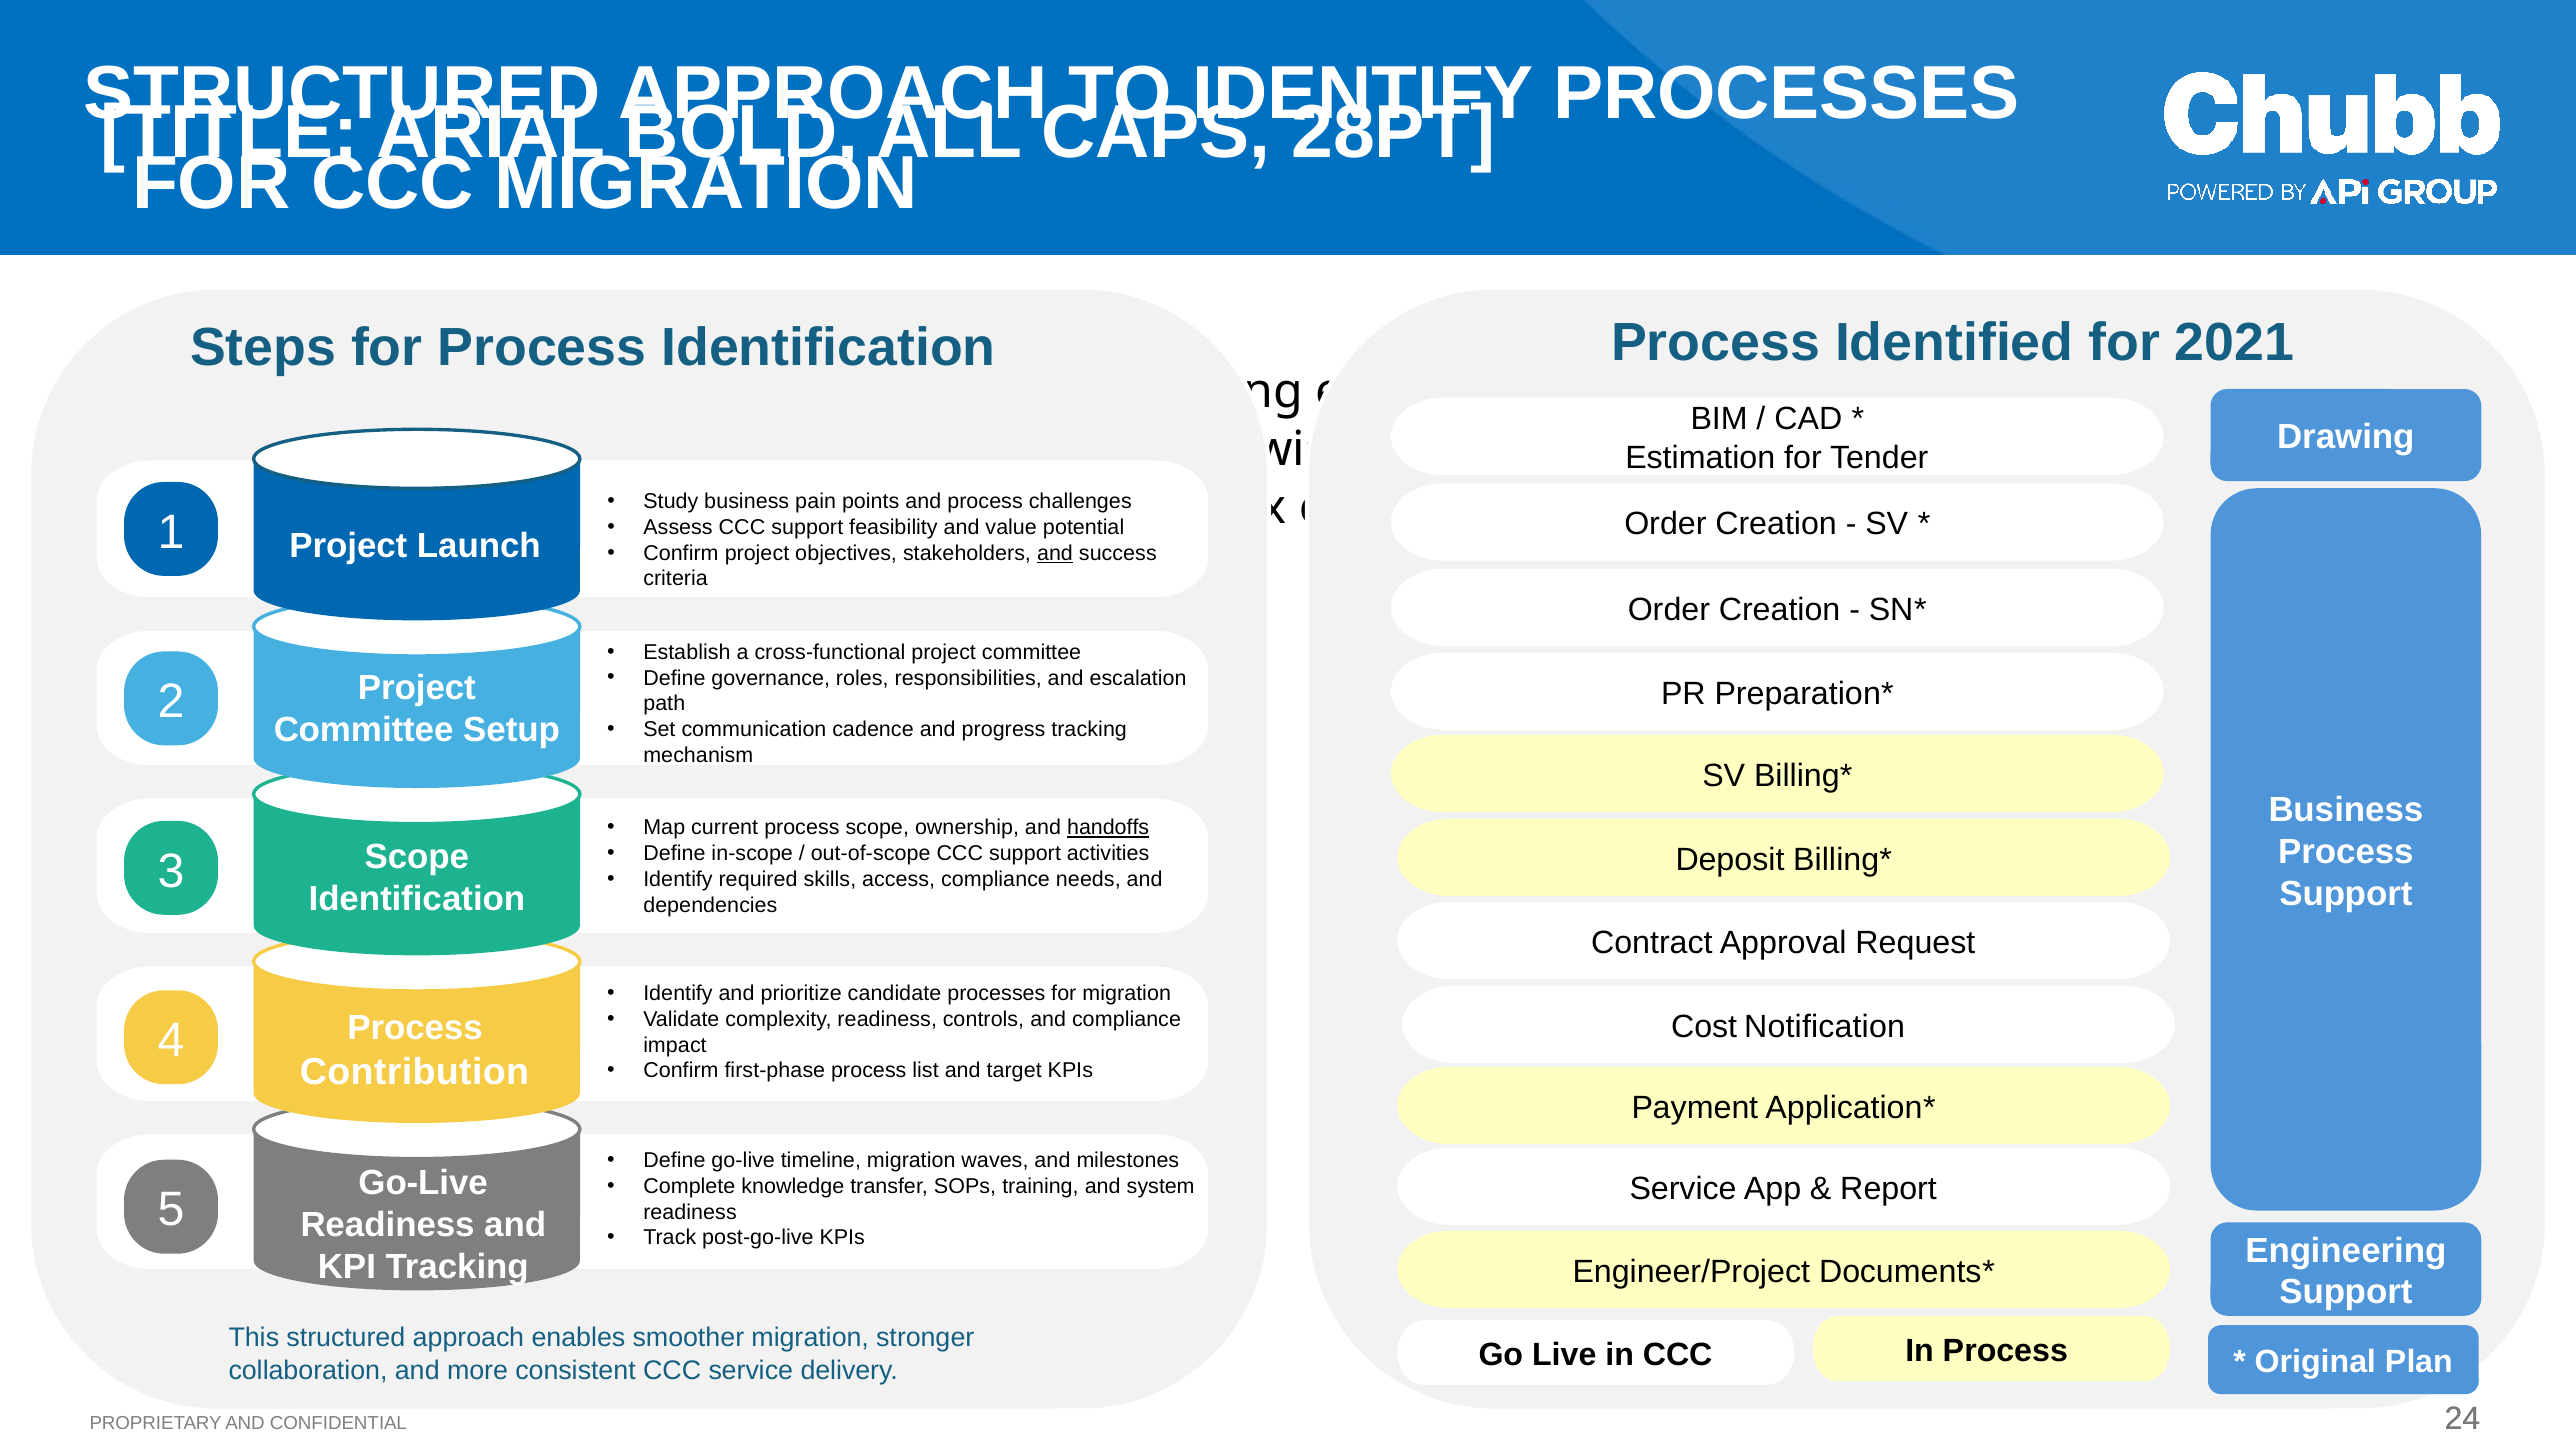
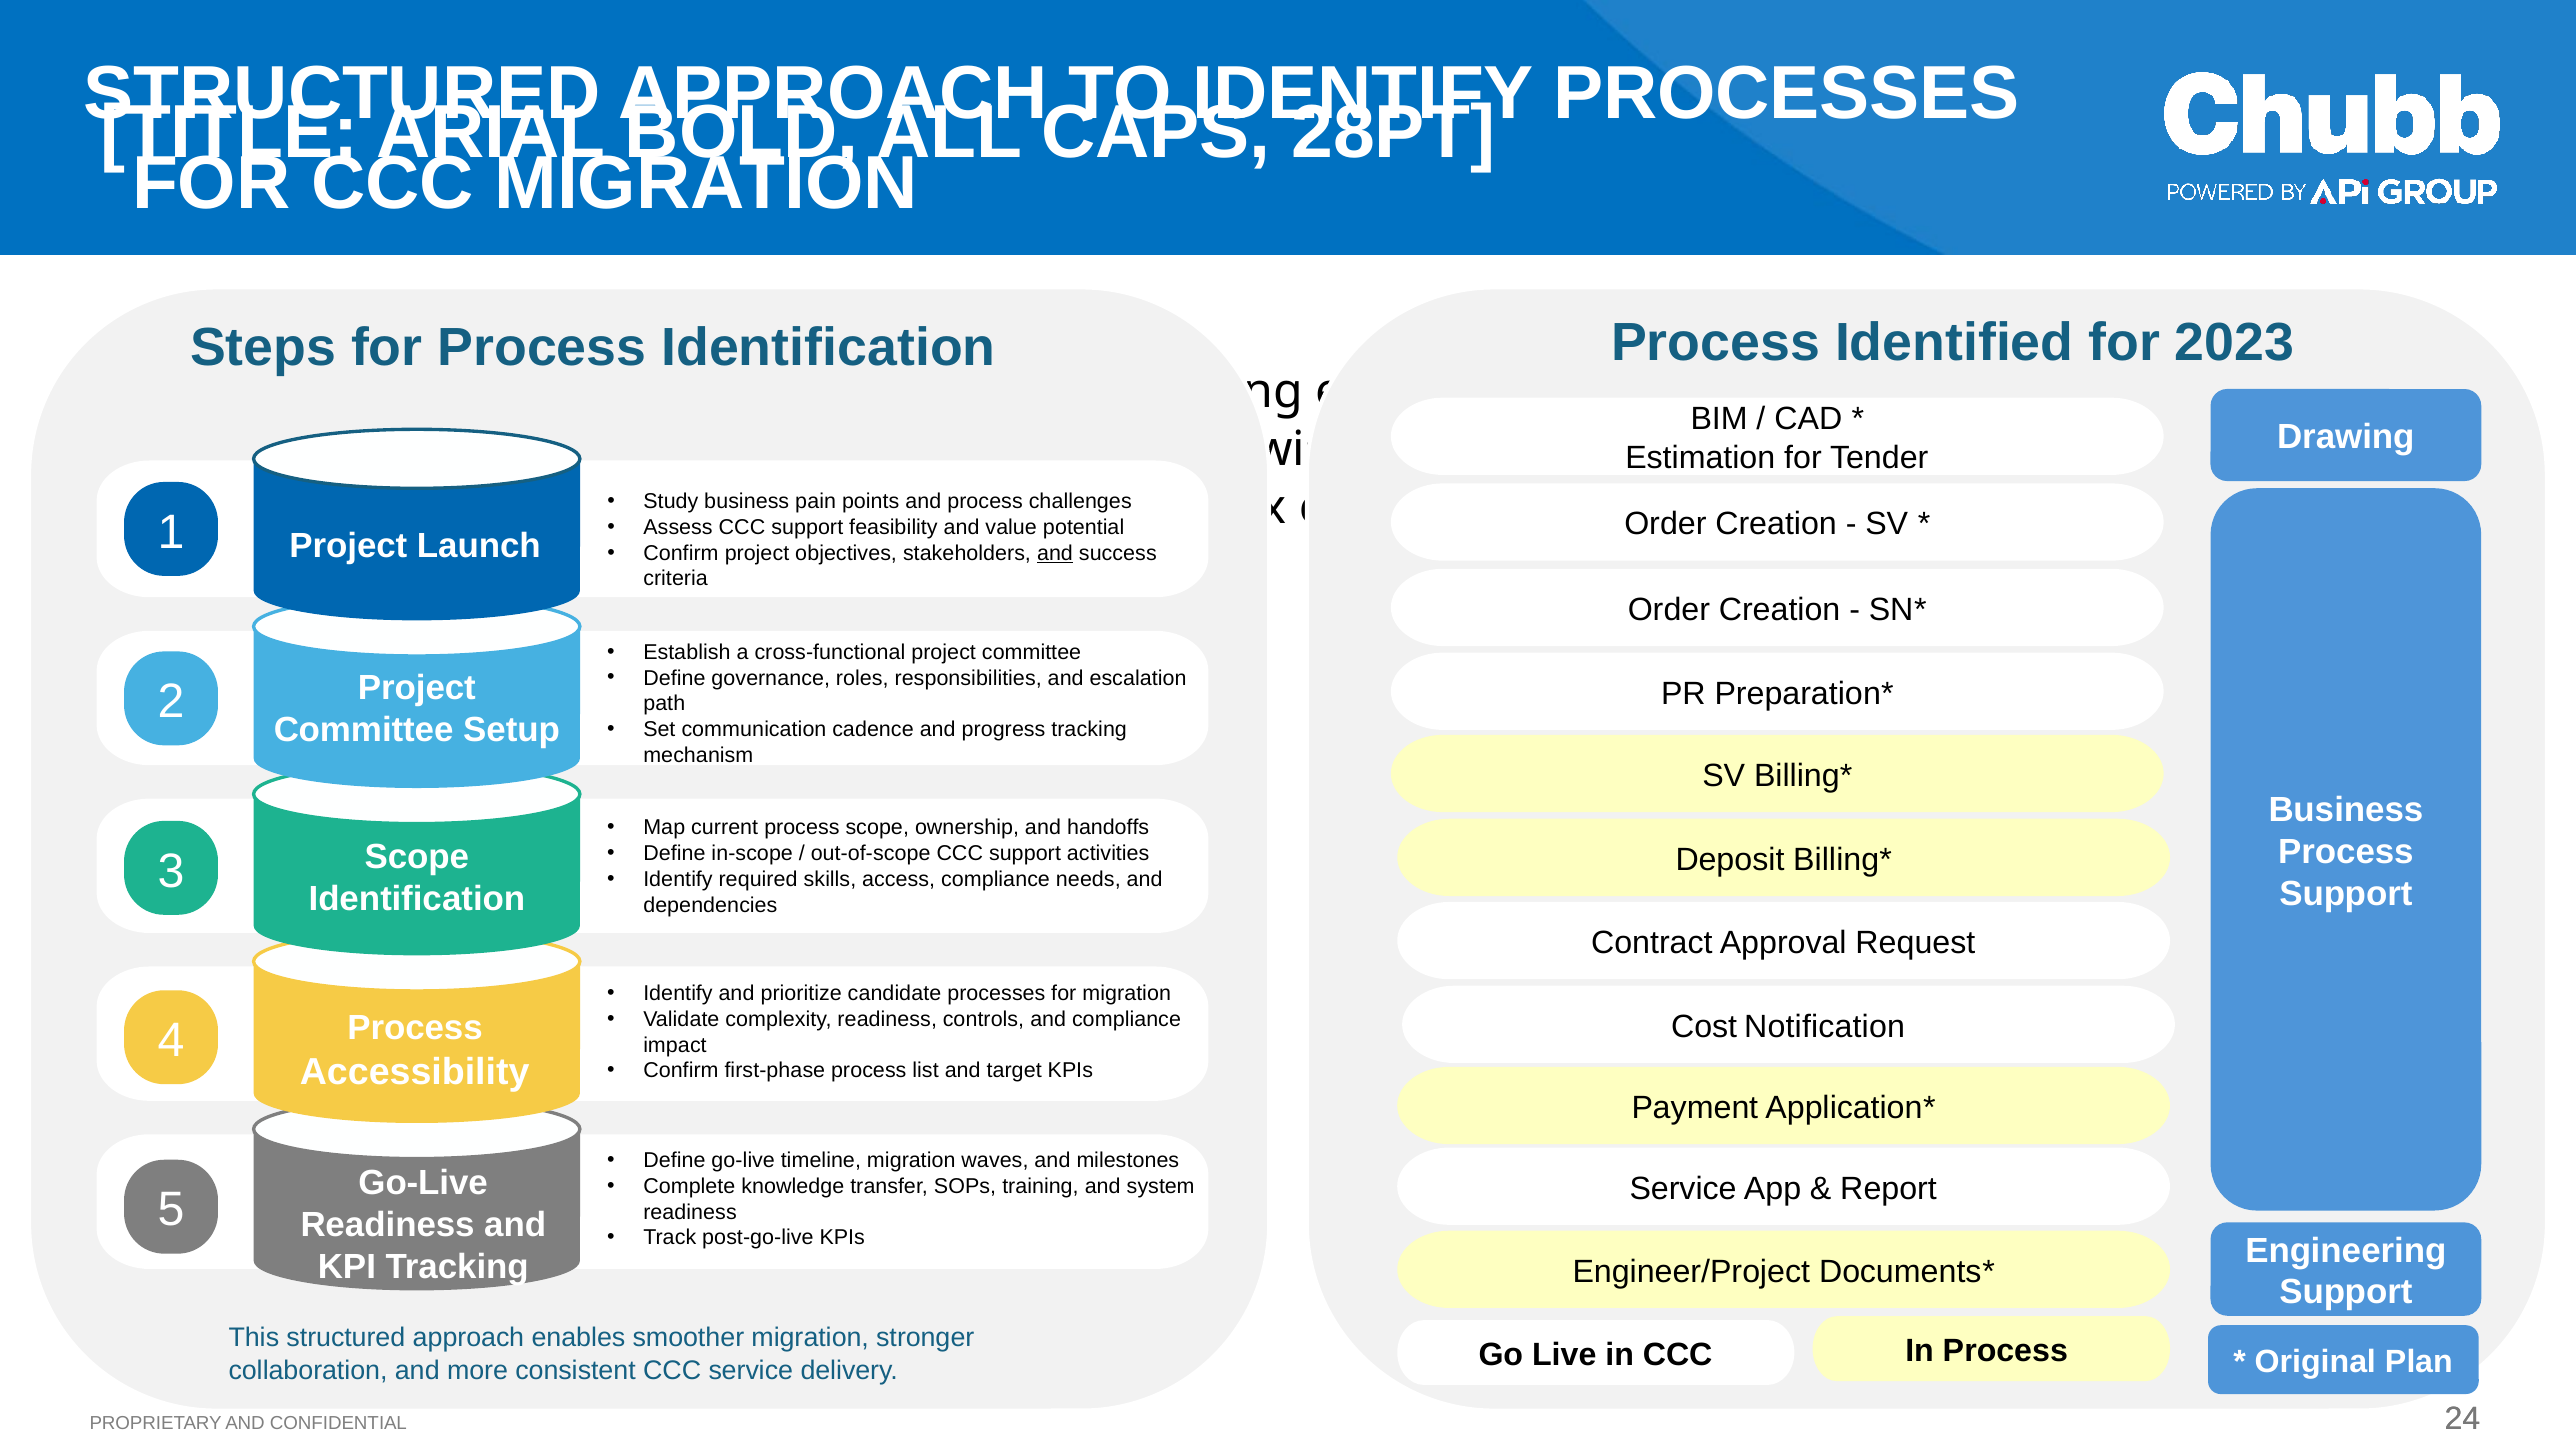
2021: 2021 -> 2023
handoffs underline: present -> none
Contribution: Contribution -> Accessibility
